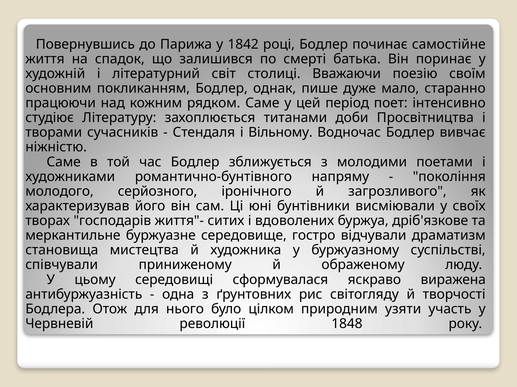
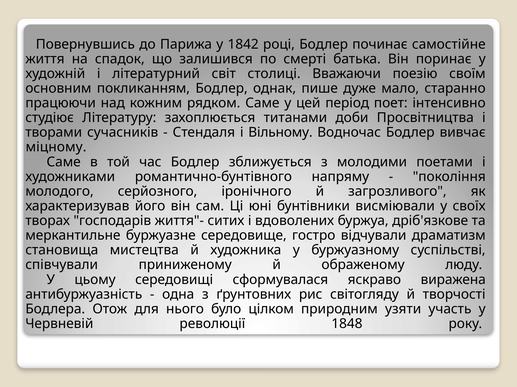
ніжністю: ніжністю -> міцному
